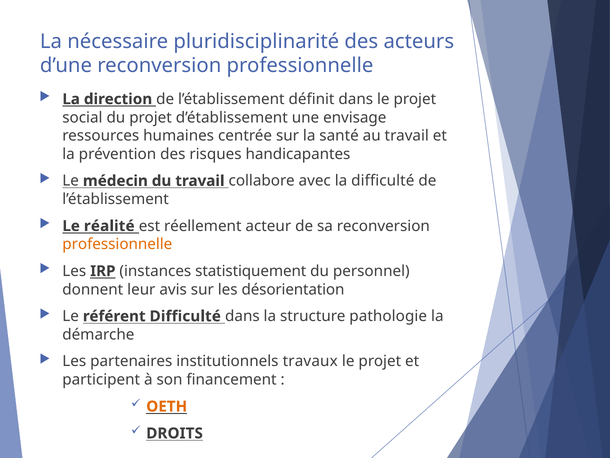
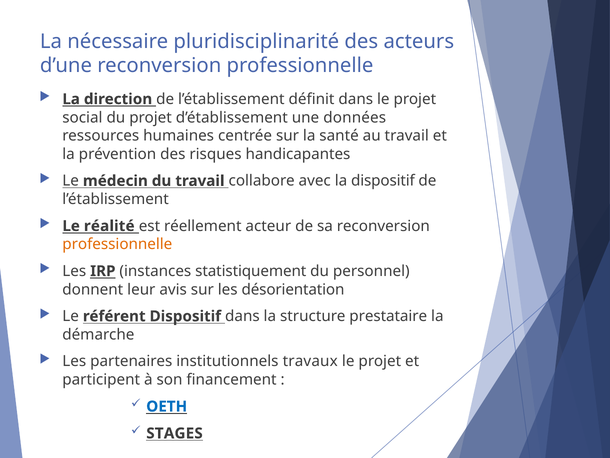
envisage: envisage -> données
la difficulté: difficulté -> dispositif
référent Difficulté: Difficulté -> Dispositif
pathologie: pathologie -> prestataire
OETH colour: orange -> blue
DROITS: DROITS -> STAGES
